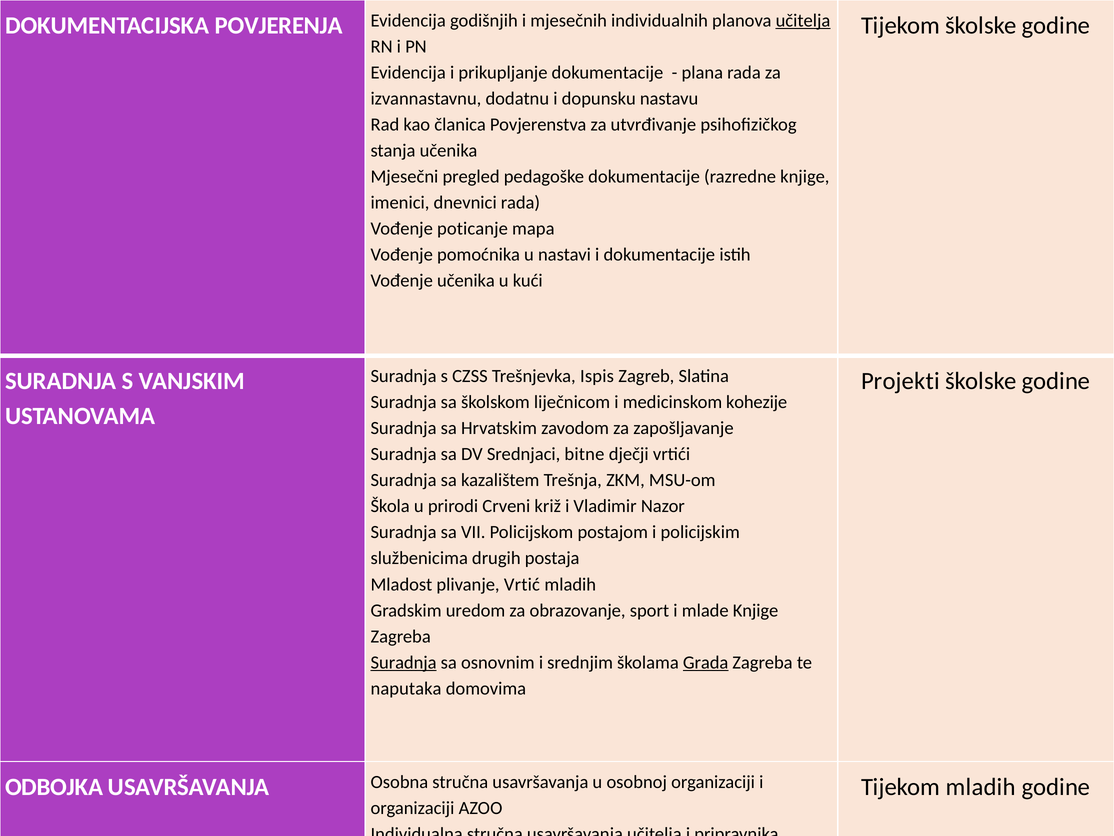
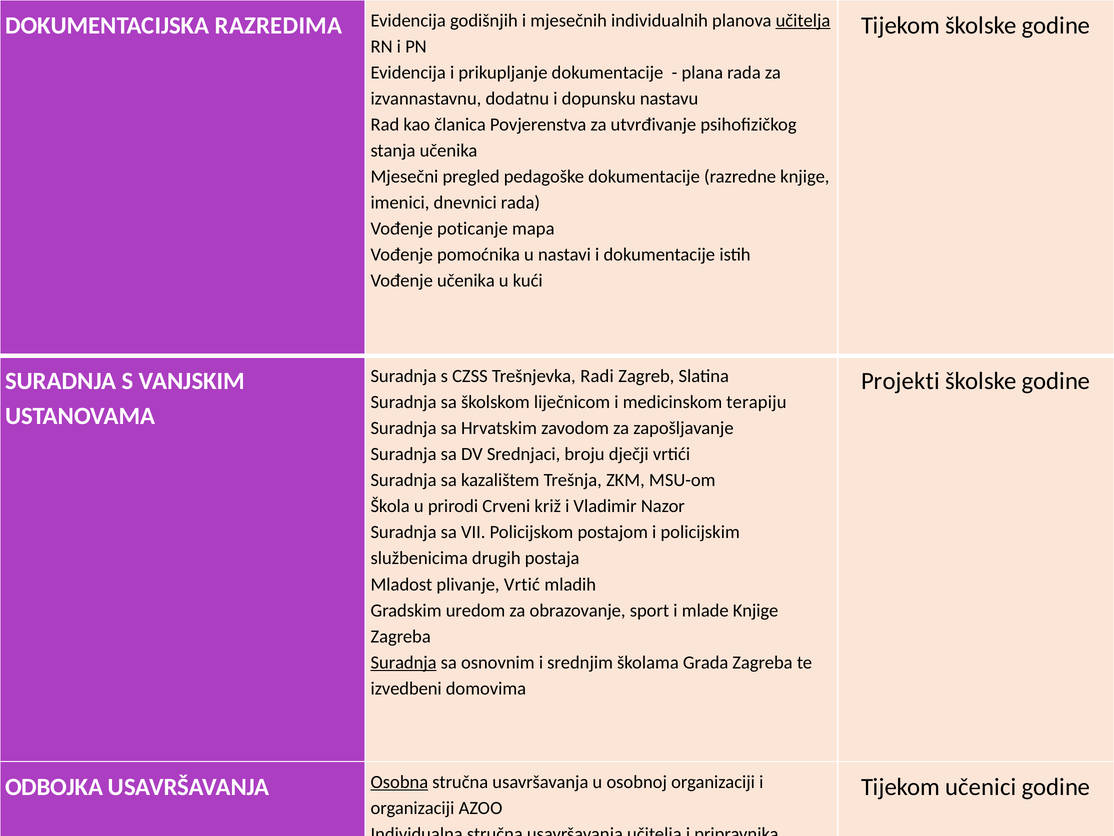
POVJERENJA: POVJERENJA -> RAZREDIMA
Ispis: Ispis -> Radi
kohezije: kohezije -> terapiju
bitne: bitne -> broju
Grada underline: present -> none
naputaka: naputaka -> izvedbeni
Osobna underline: none -> present
Tijekom mladih: mladih -> učenici
